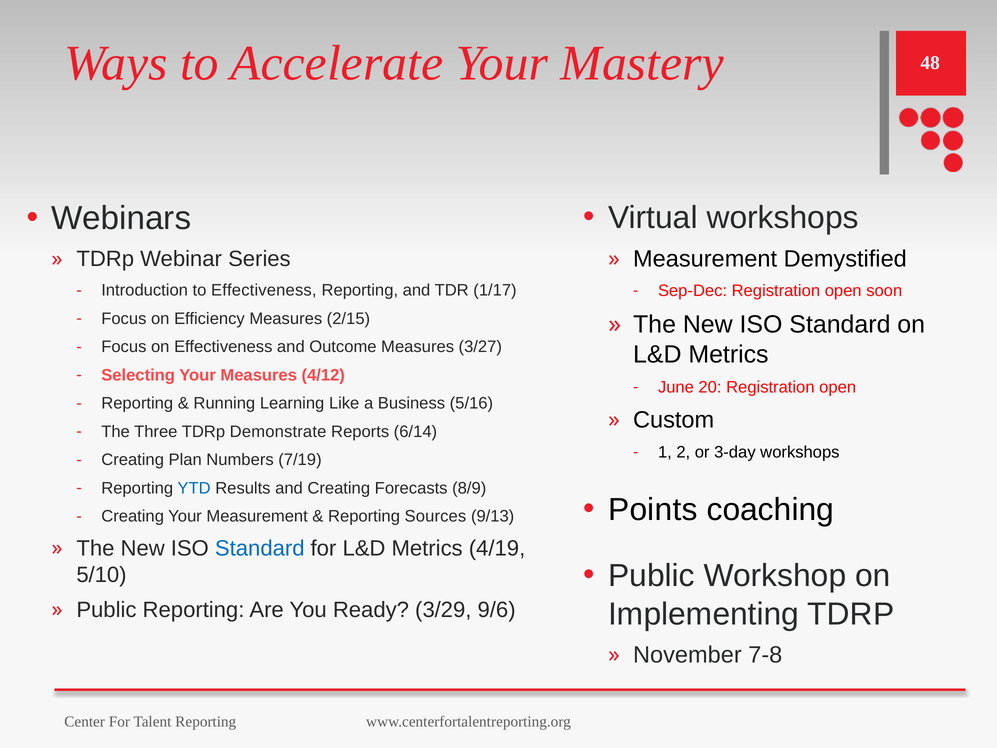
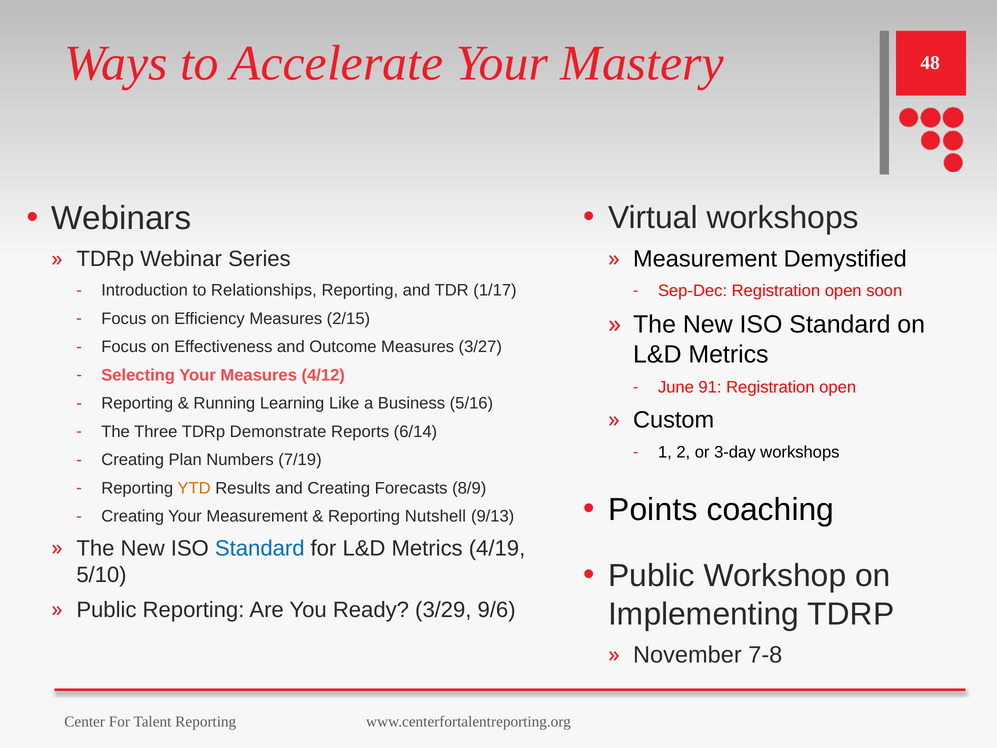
to Effectiveness: Effectiveness -> Relationships
20: 20 -> 91
YTD colour: blue -> orange
Sources: Sources -> Nutshell
